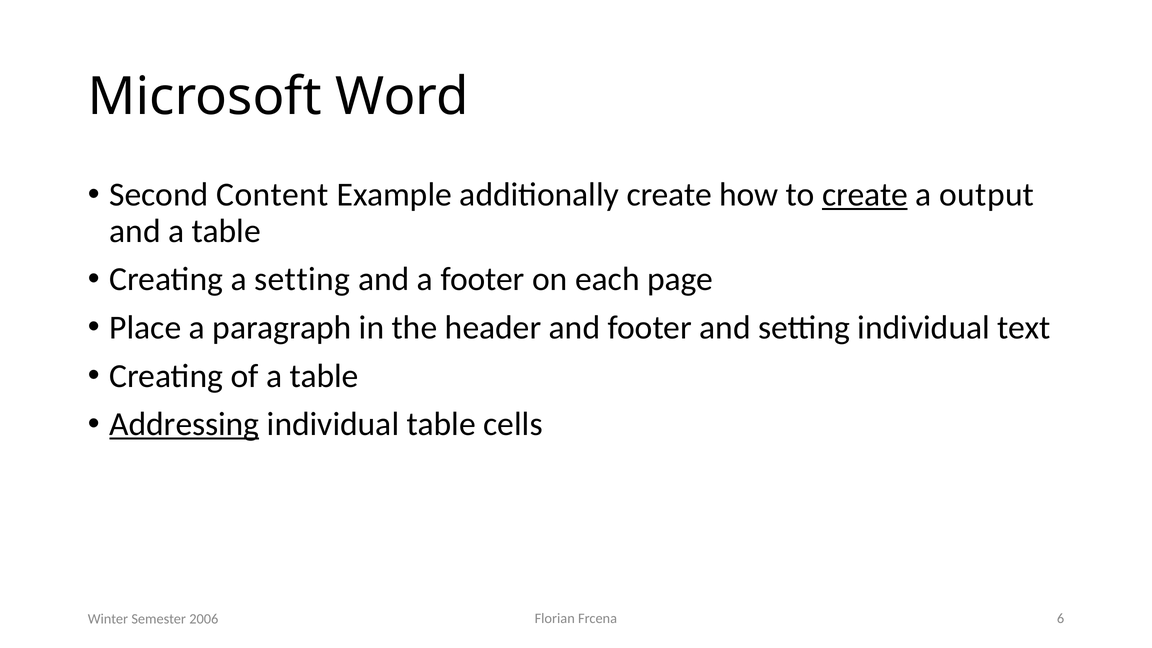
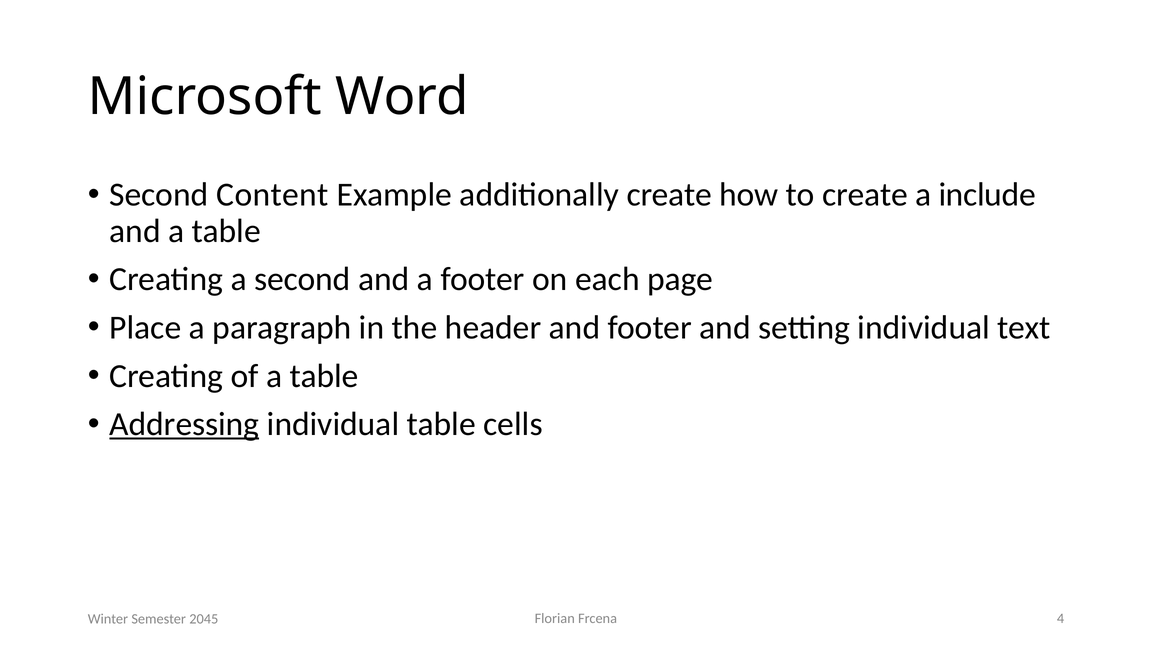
create at (865, 195) underline: present -> none
output: output -> include
a setting: setting -> second
6: 6 -> 4
2006: 2006 -> 2045
